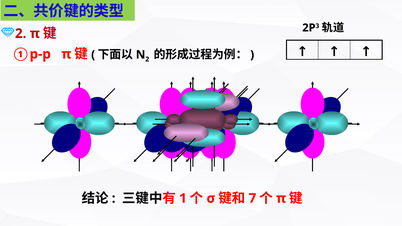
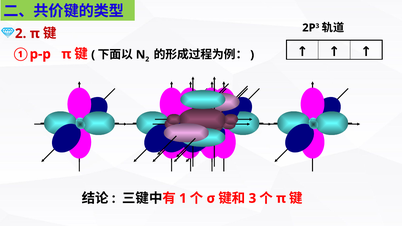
7 at (252, 198): 7 -> 3
